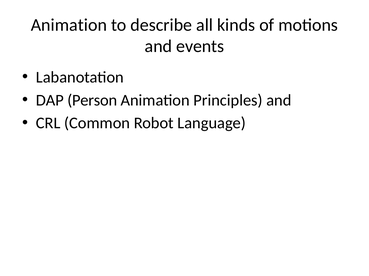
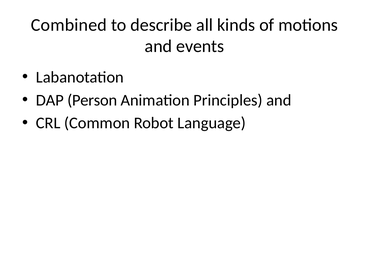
Animation at (69, 25): Animation -> Combined
